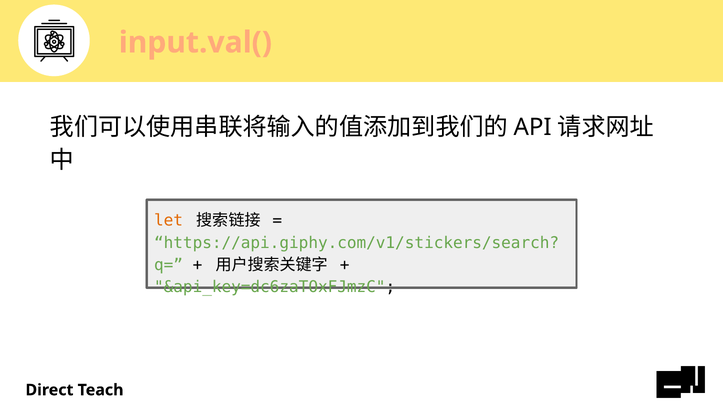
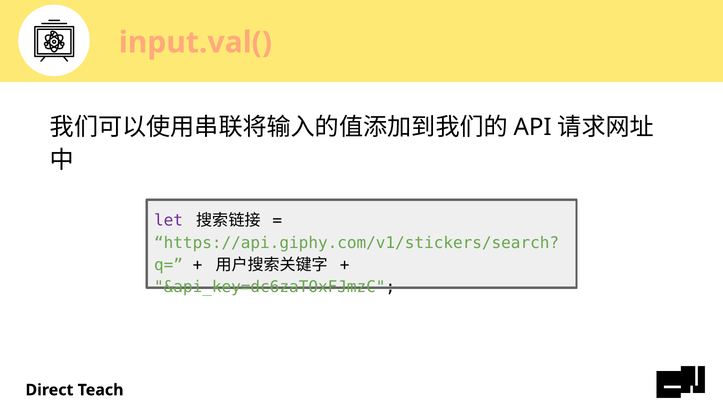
let colour: orange -> purple
